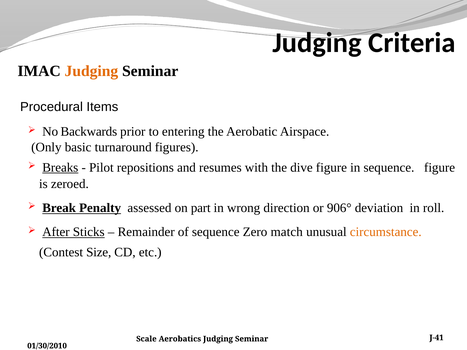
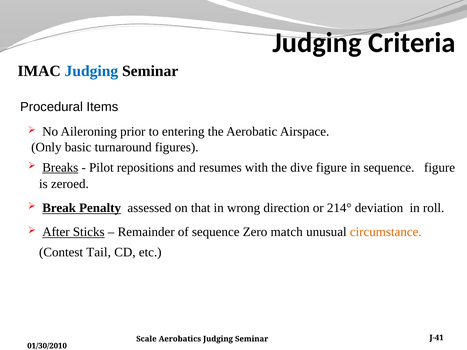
Judging at (91, 71) colour: orange -> blue
Backwards: Backwards -> Aileroning
part: part -> that
906°: 906° -> 214°
Size: Size -> Tail
